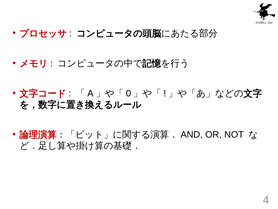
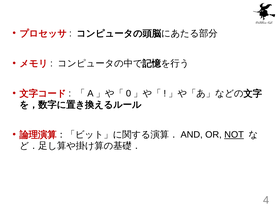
NOT underline: none -> present
